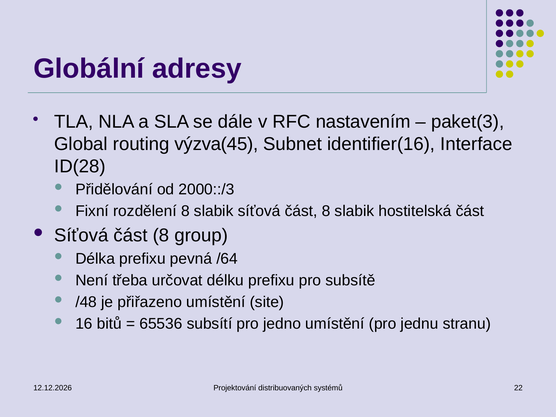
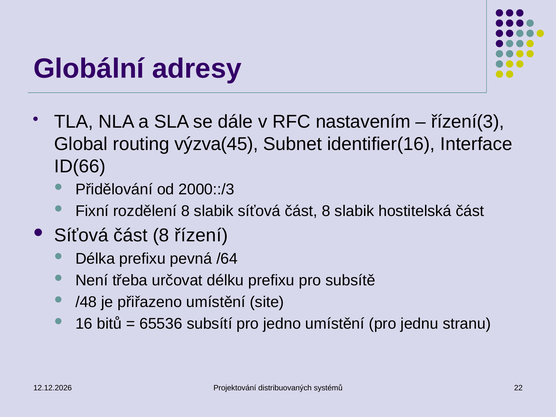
paket(3: paket(3 -> řízení(3
ID(28: ID(28 -> ID(66
group: group -> řízení
